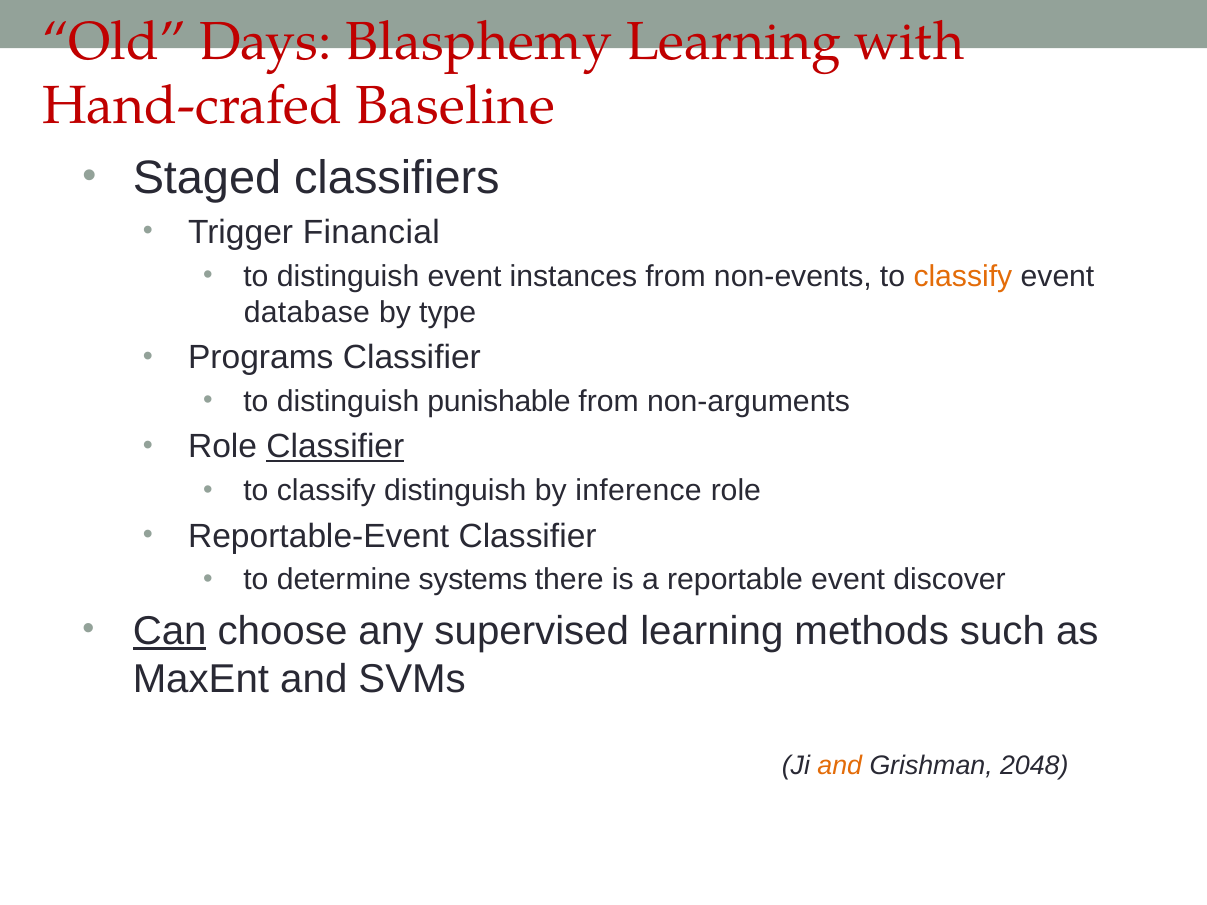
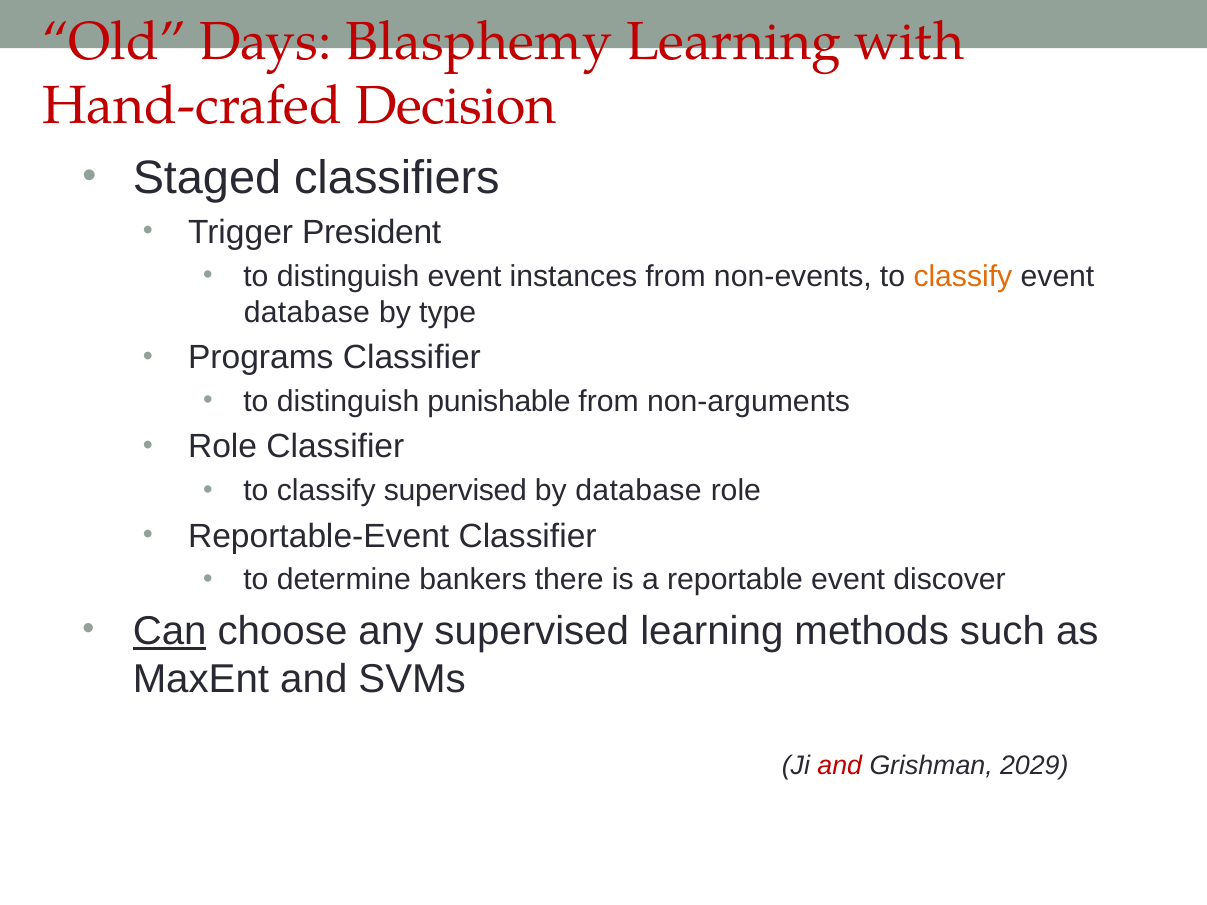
Baseline: Baseline -> Decision
Financial: Financial -> President
Classifier at (335, 447) underline: present -> none
classify distinguish: distinguish -> supervised
by inference: inference -> database
systems: systems -> bankers
and at (840, 766) colour: orange -> red
2048: 2048 -> 2029
